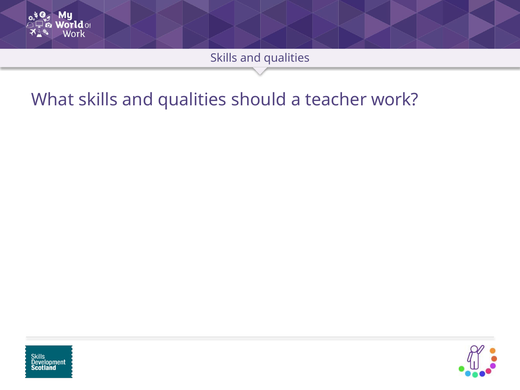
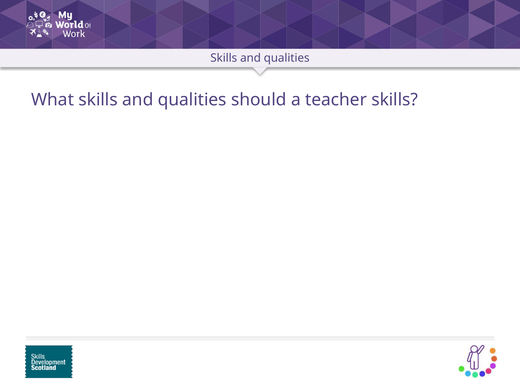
teacher work: work -> skills
